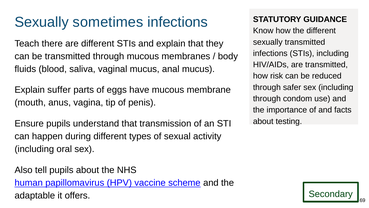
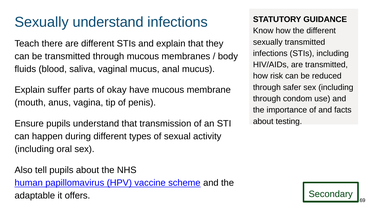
Sexually sometimes: sometimes -> understand
eggs: eggs -> okay
